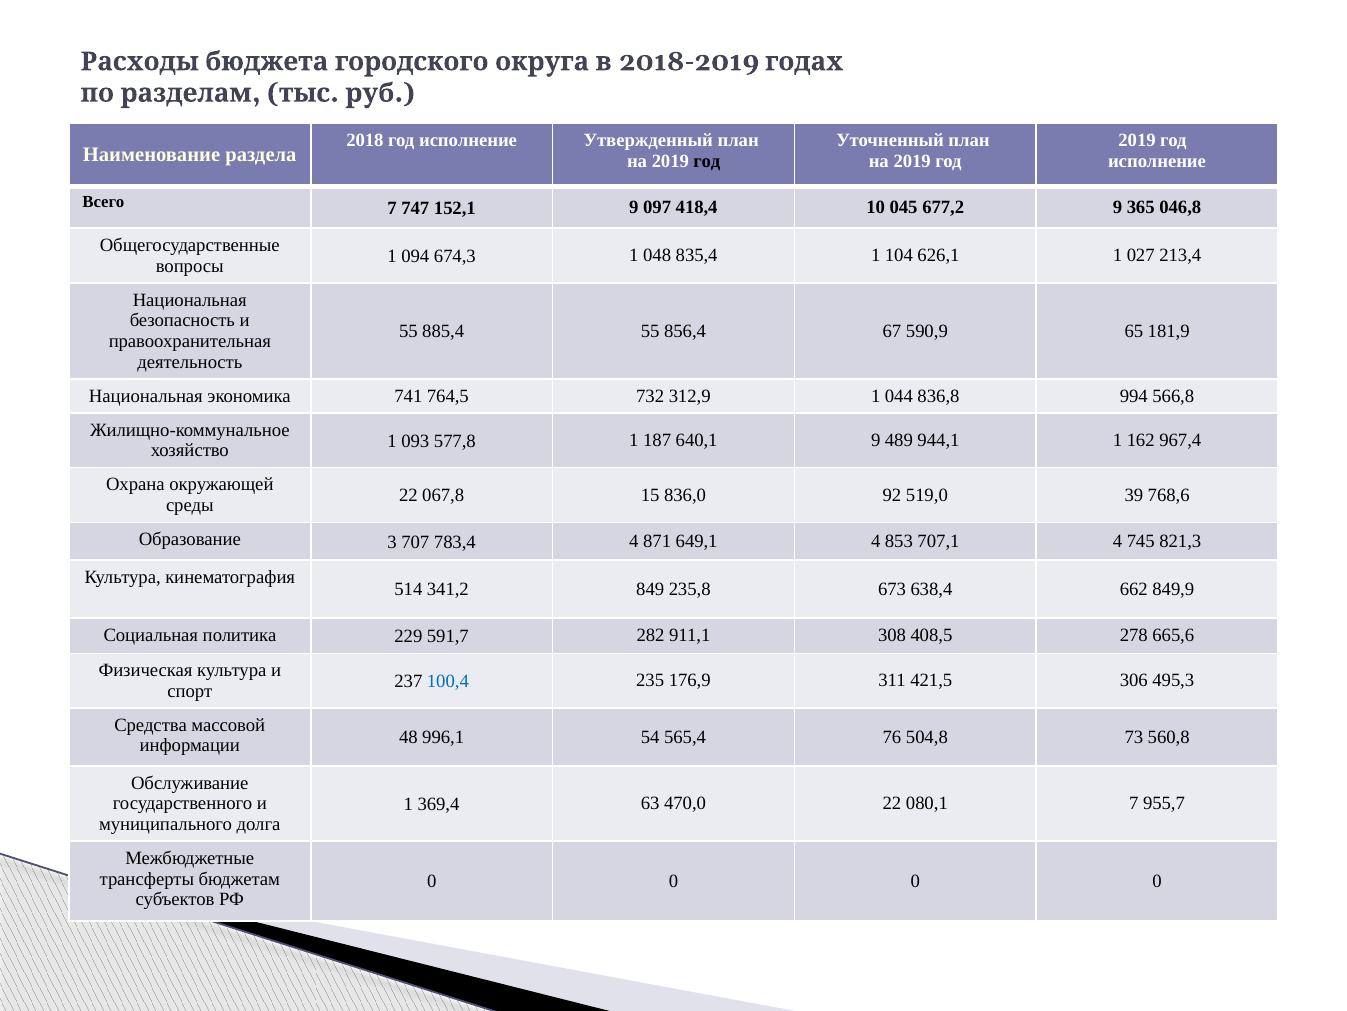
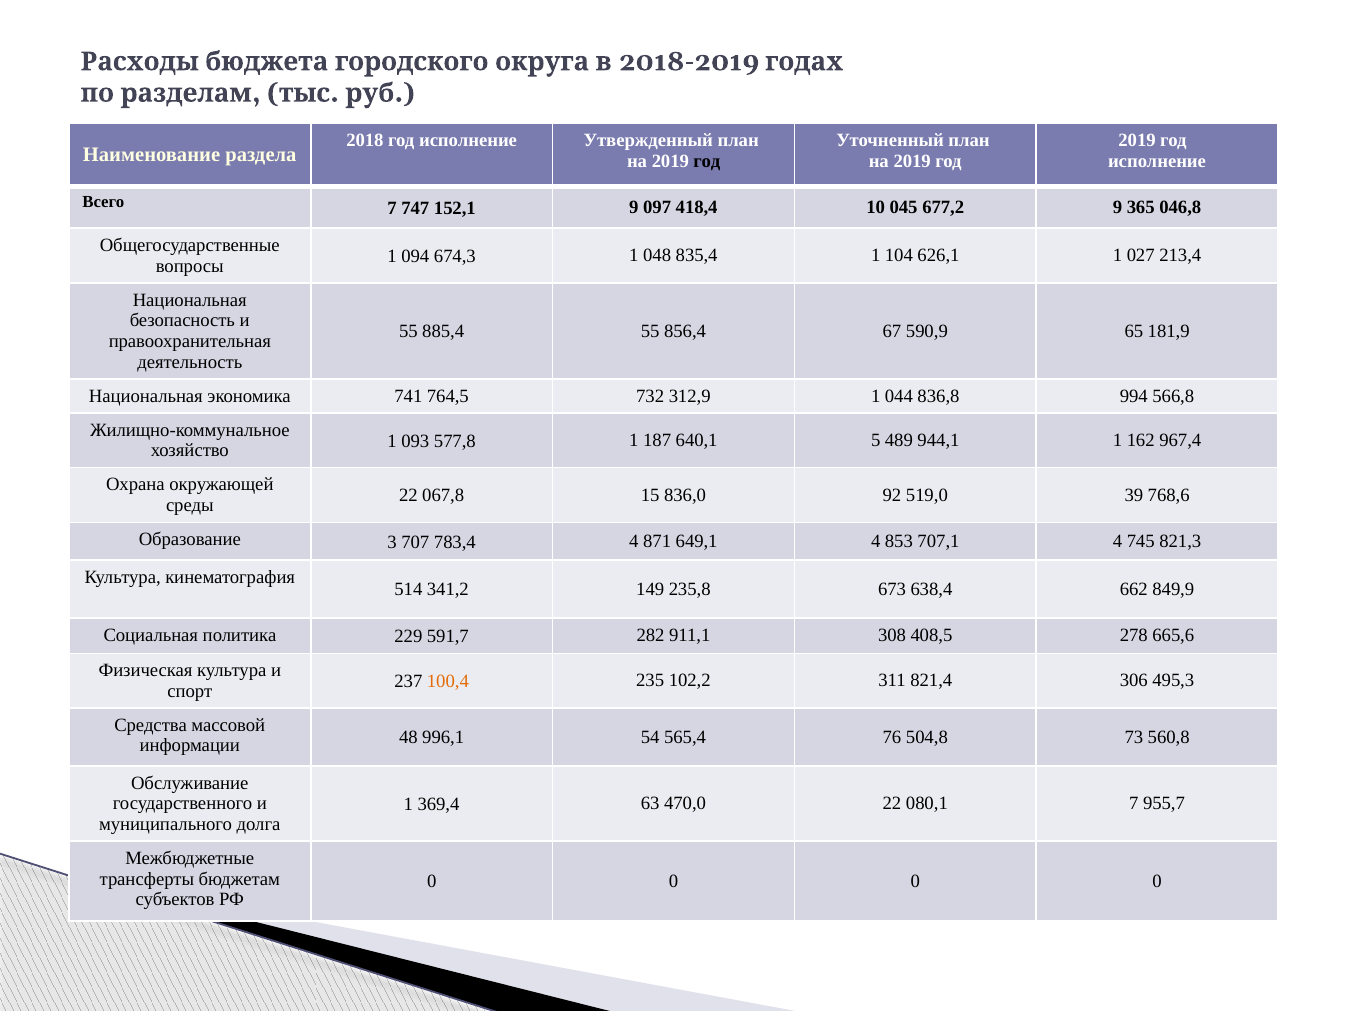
640,1 9: 9 -> 5
849: 849 -> 149
100,4 colour: blue -> orange
176,9: 176,9 -> 102,2
421,5: 421,5 -> 821,4
